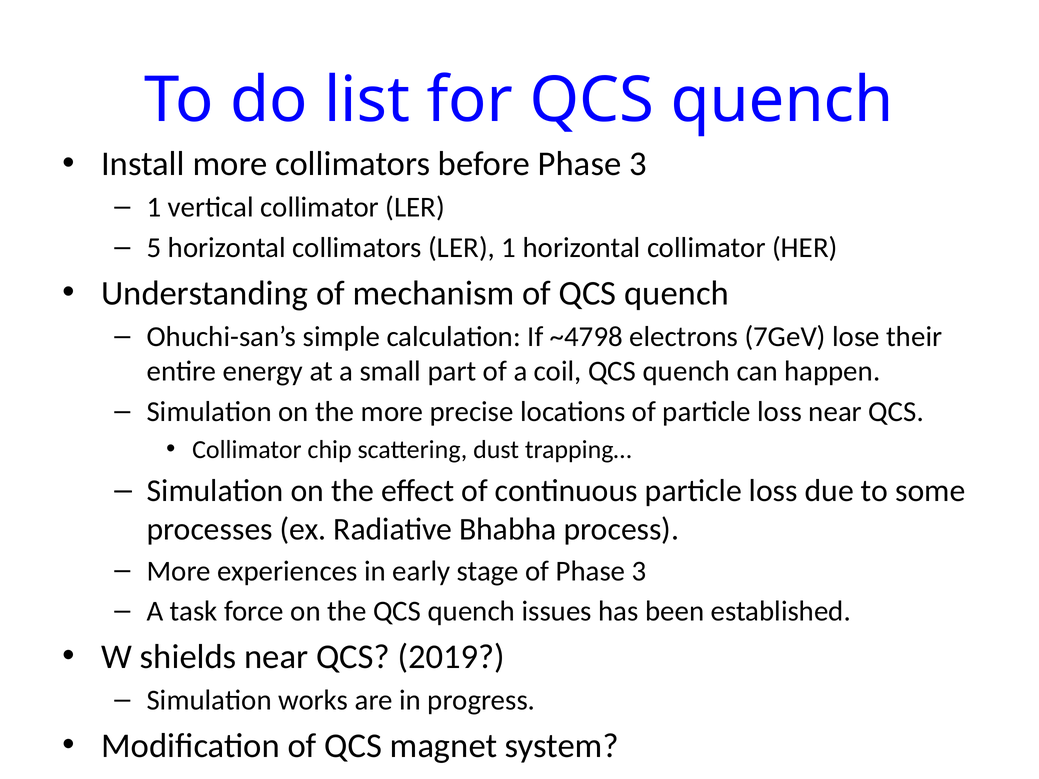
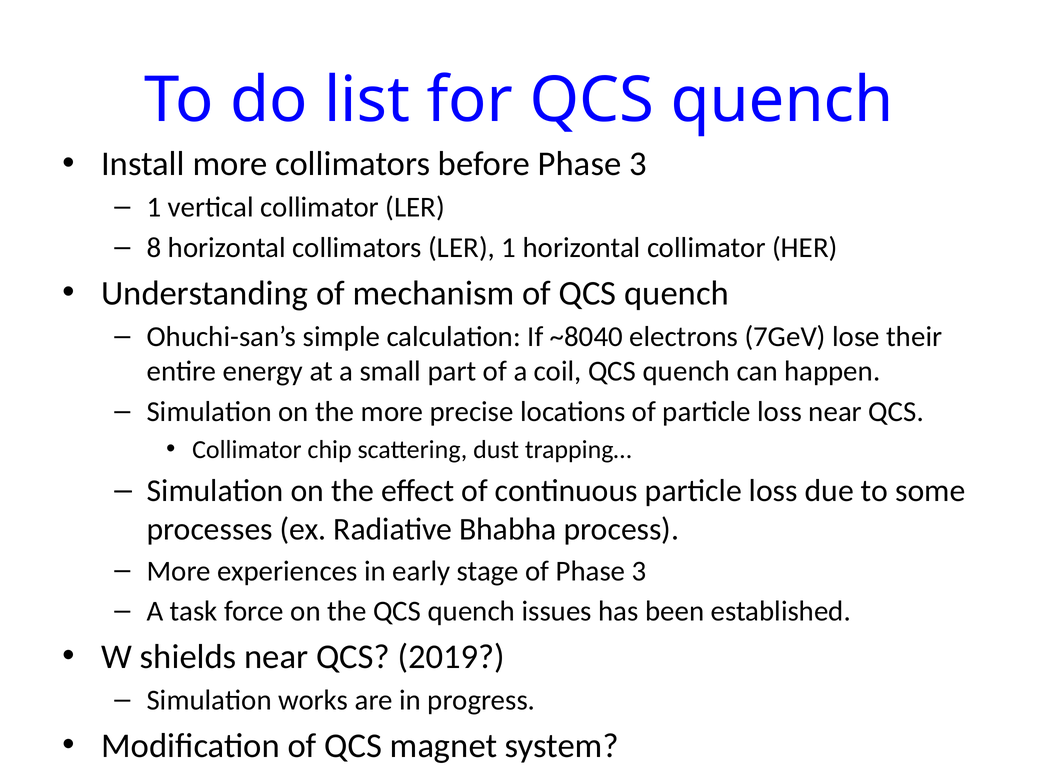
5: 5 -> 8
~4798: ~4798 -> ~8040
